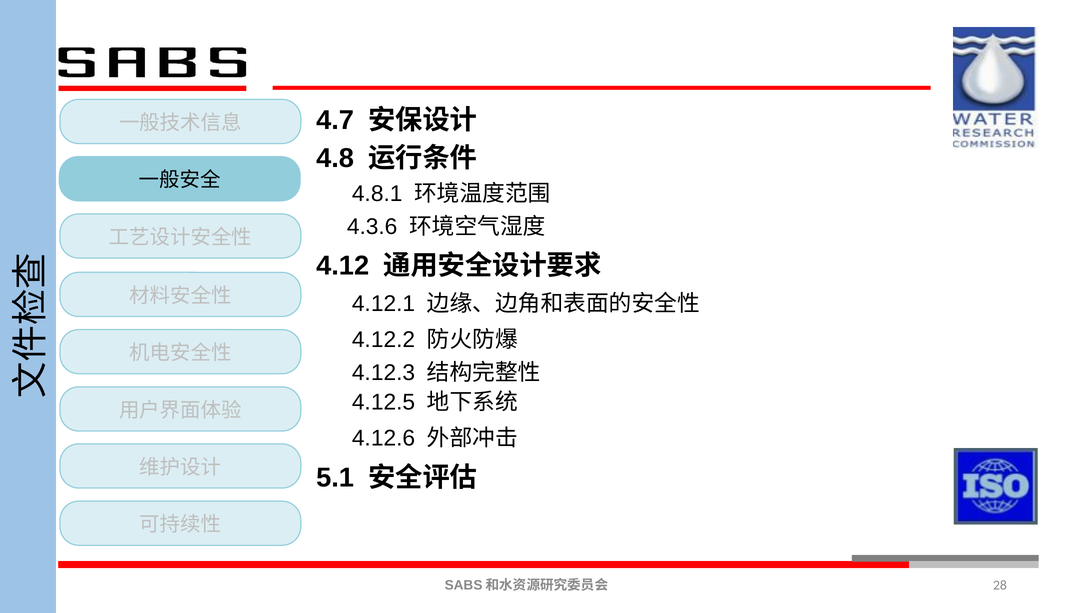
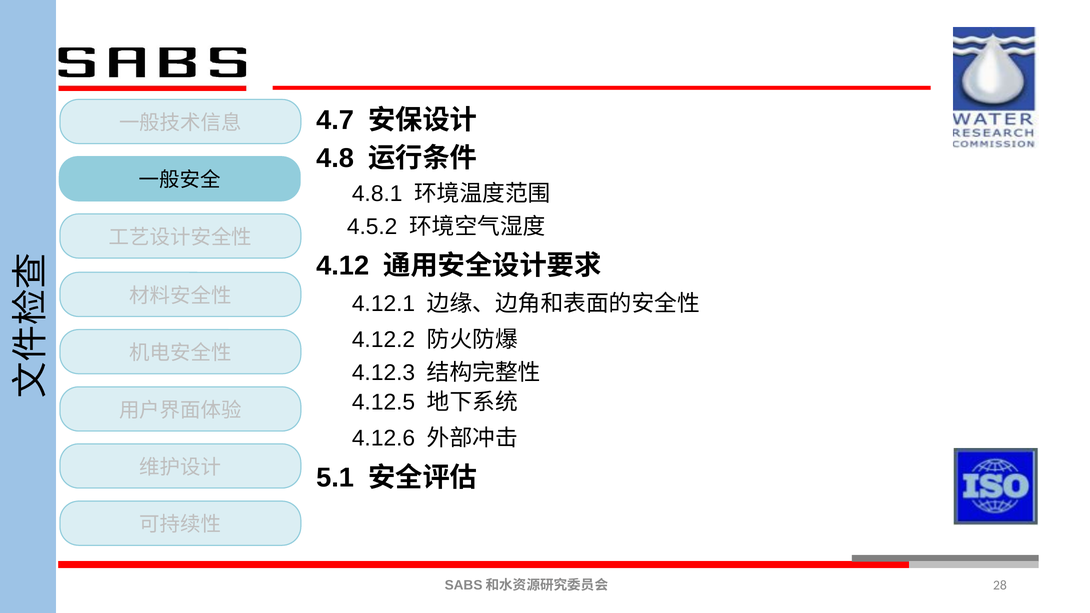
4.3.6: 4.3.6 -> 4.5.2
